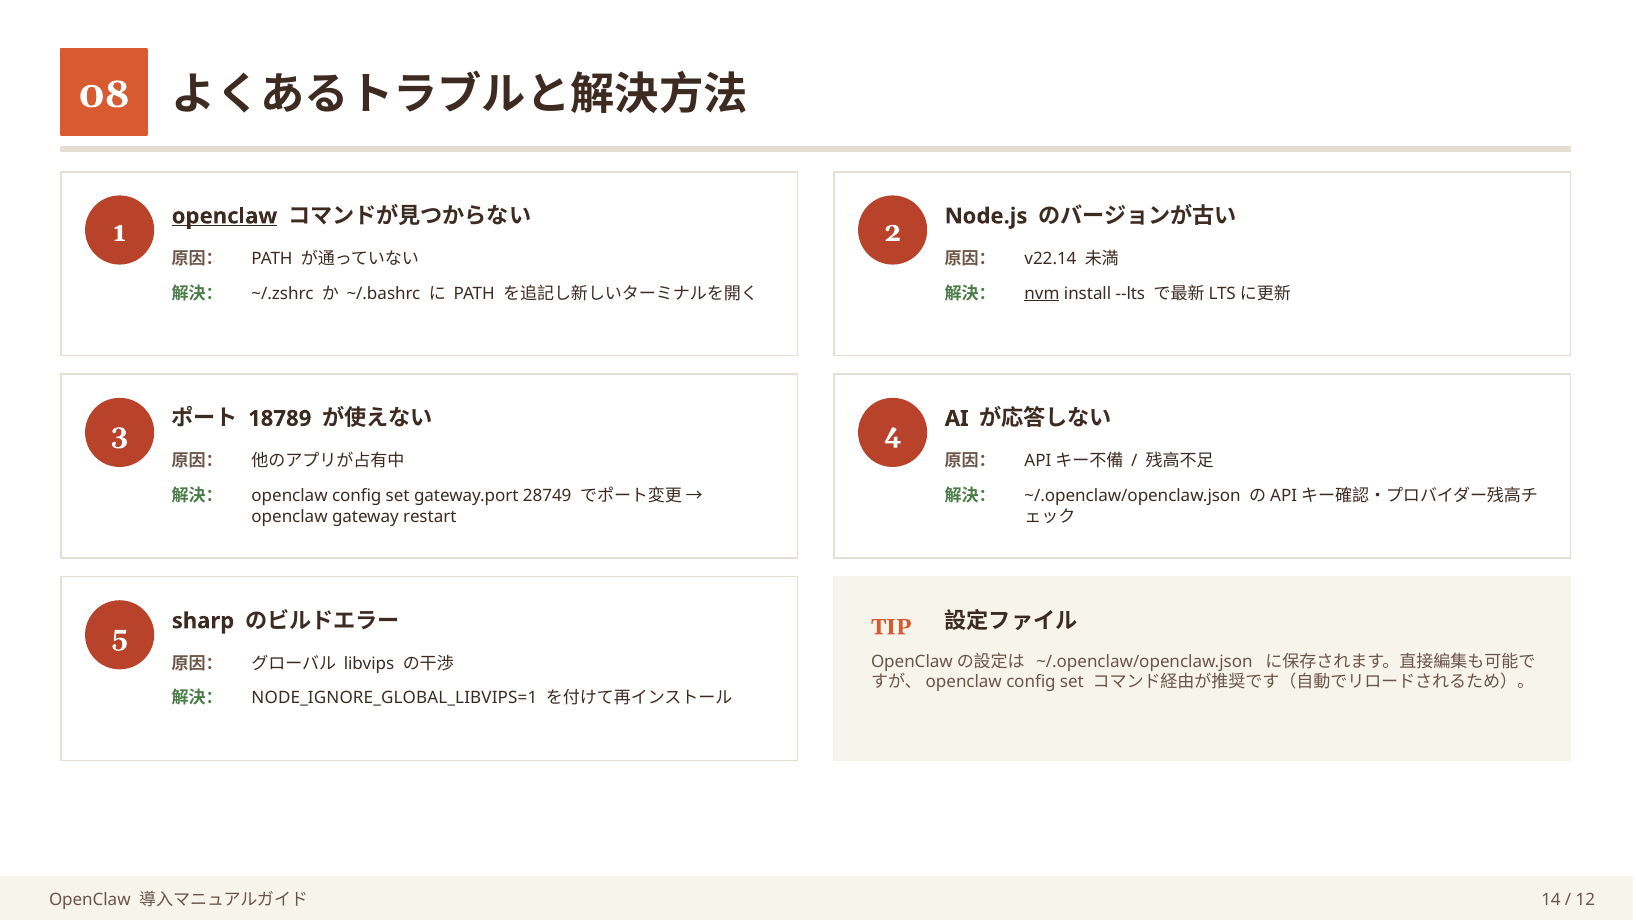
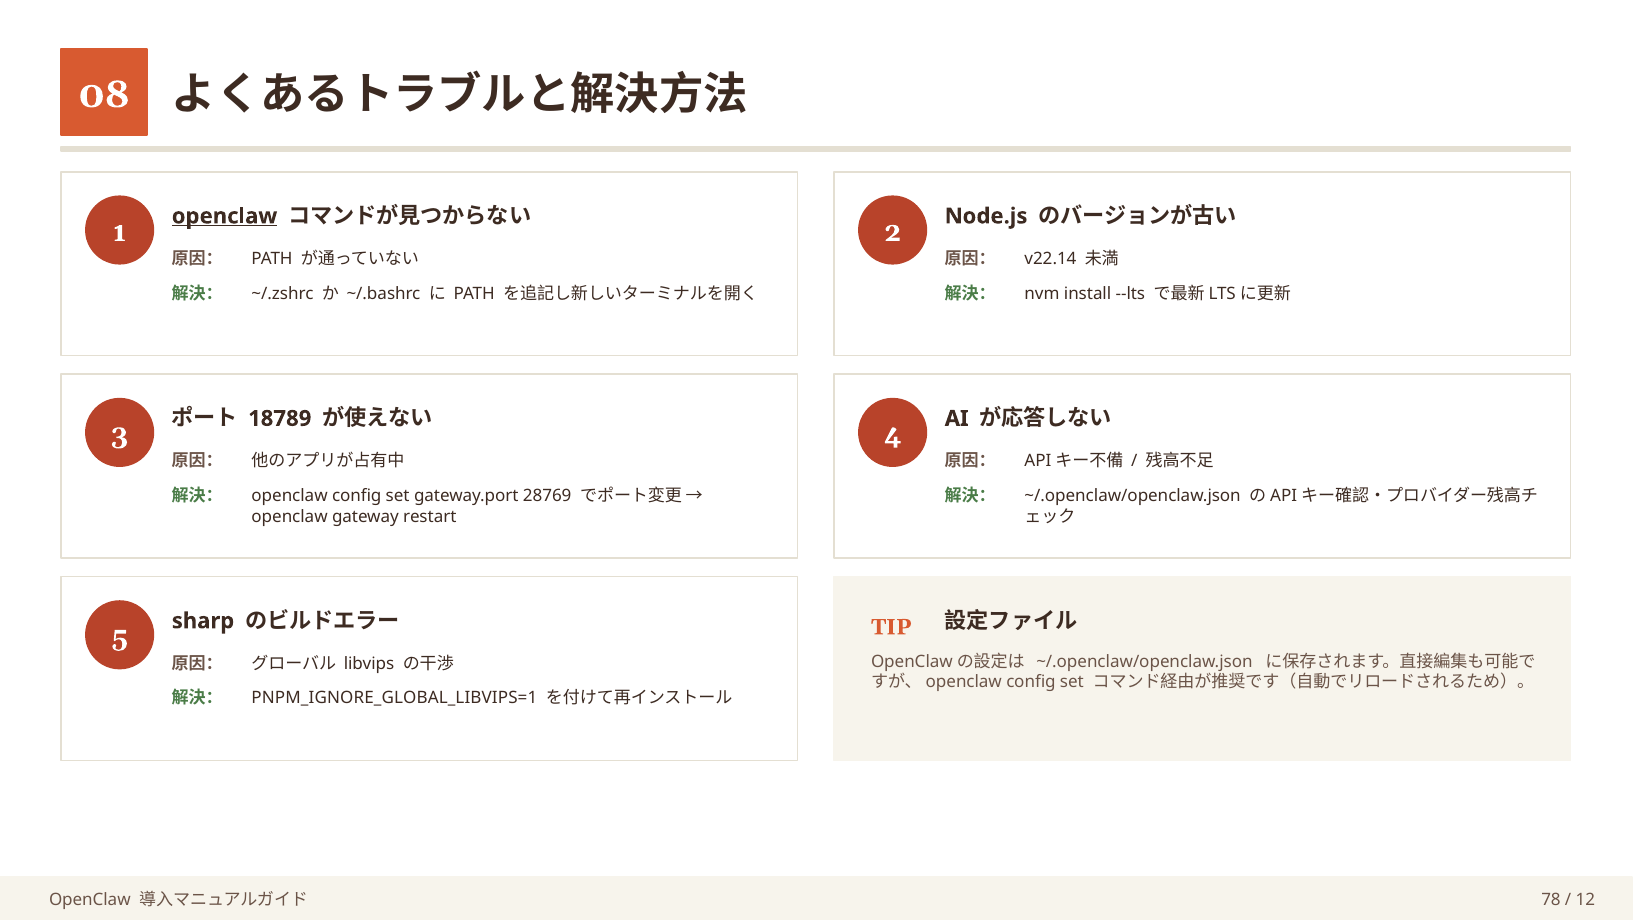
nvm underline: present -> none
28749: 28749 -> 28769
NODE_IGNORE_GLOBAL_LIBVIPS=1: NODE_IGNORE_GLOBAL_LIBVIPS=1 -> PNPM_IGNORE_GLOBAL_LIBVIPS=1
14: 14 -> 78
